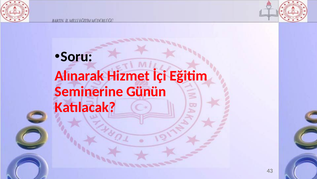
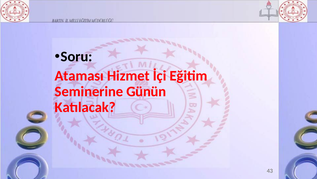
Alınarak: Alınarak -> Ataması
